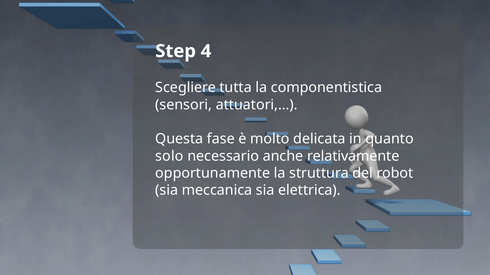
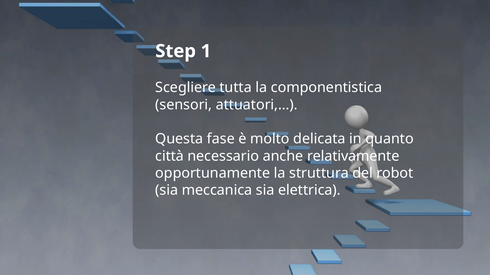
4: 4 -> 1
solo: solo -> città
